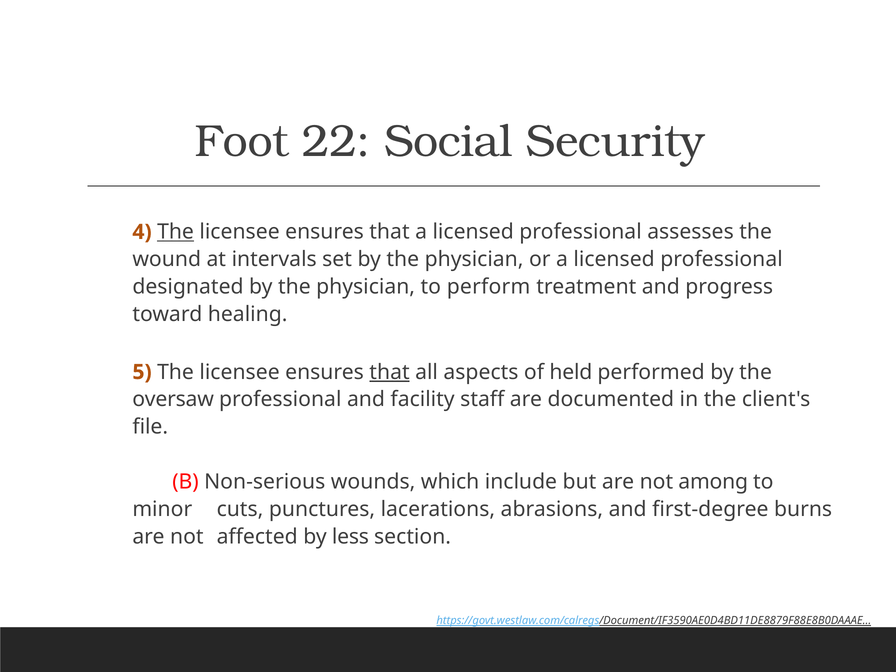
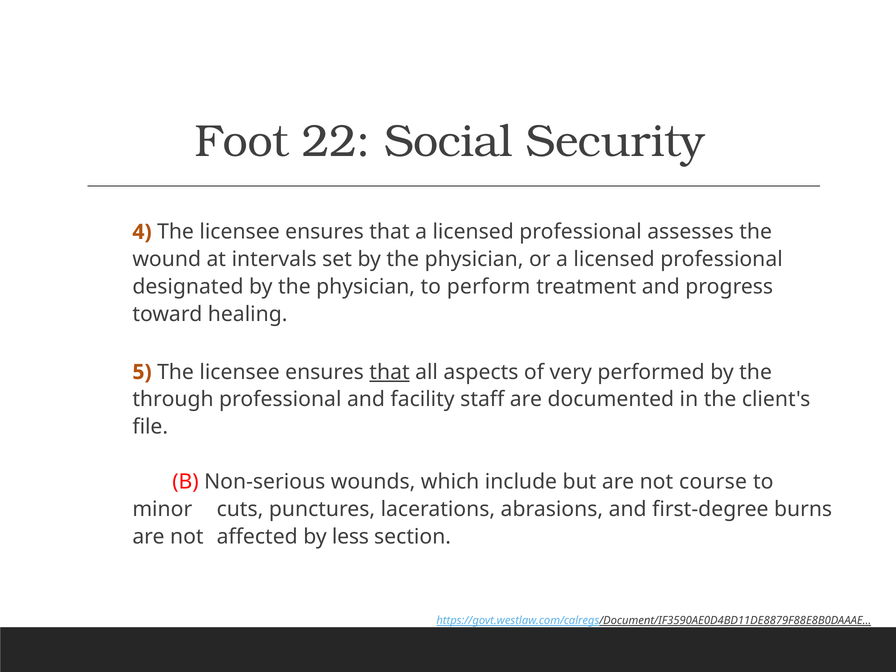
The at (176, 232) underline: present -> none
held: held -> very
oversaw: oversaw -> through
among: among -> course
